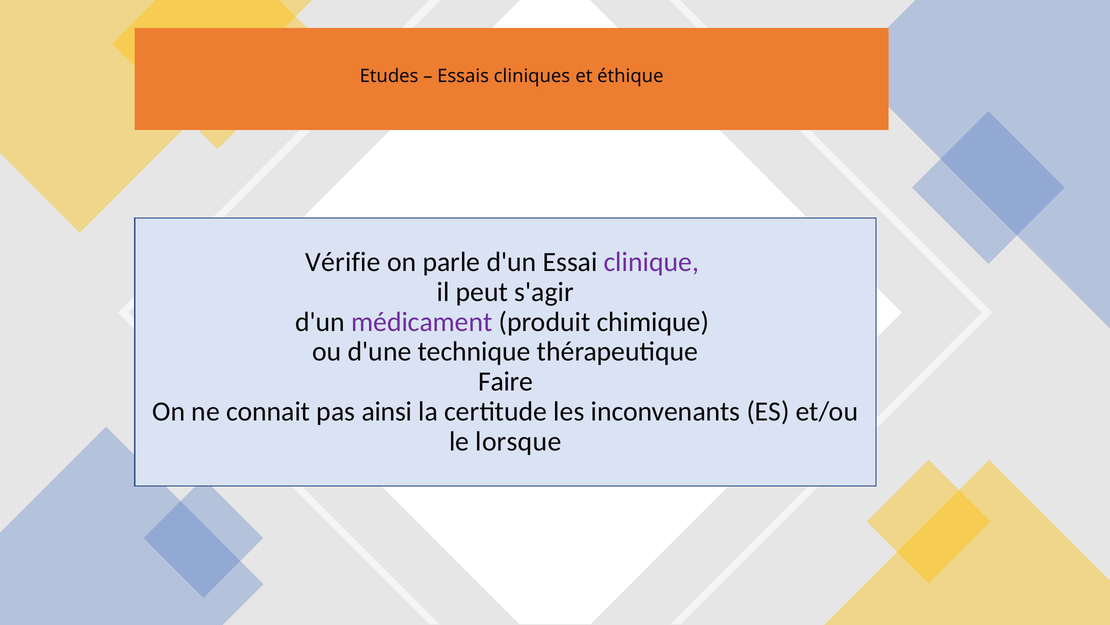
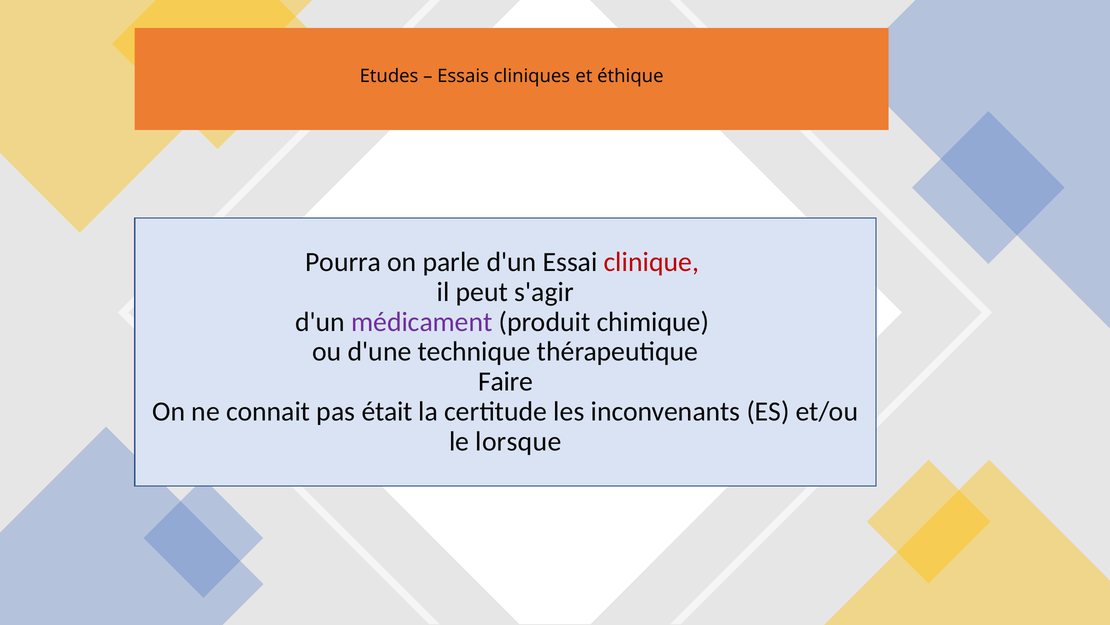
Vérifie: Vérifie -> Pourra
clinique colour: purple -> red
ainsi: ainsi -> était
